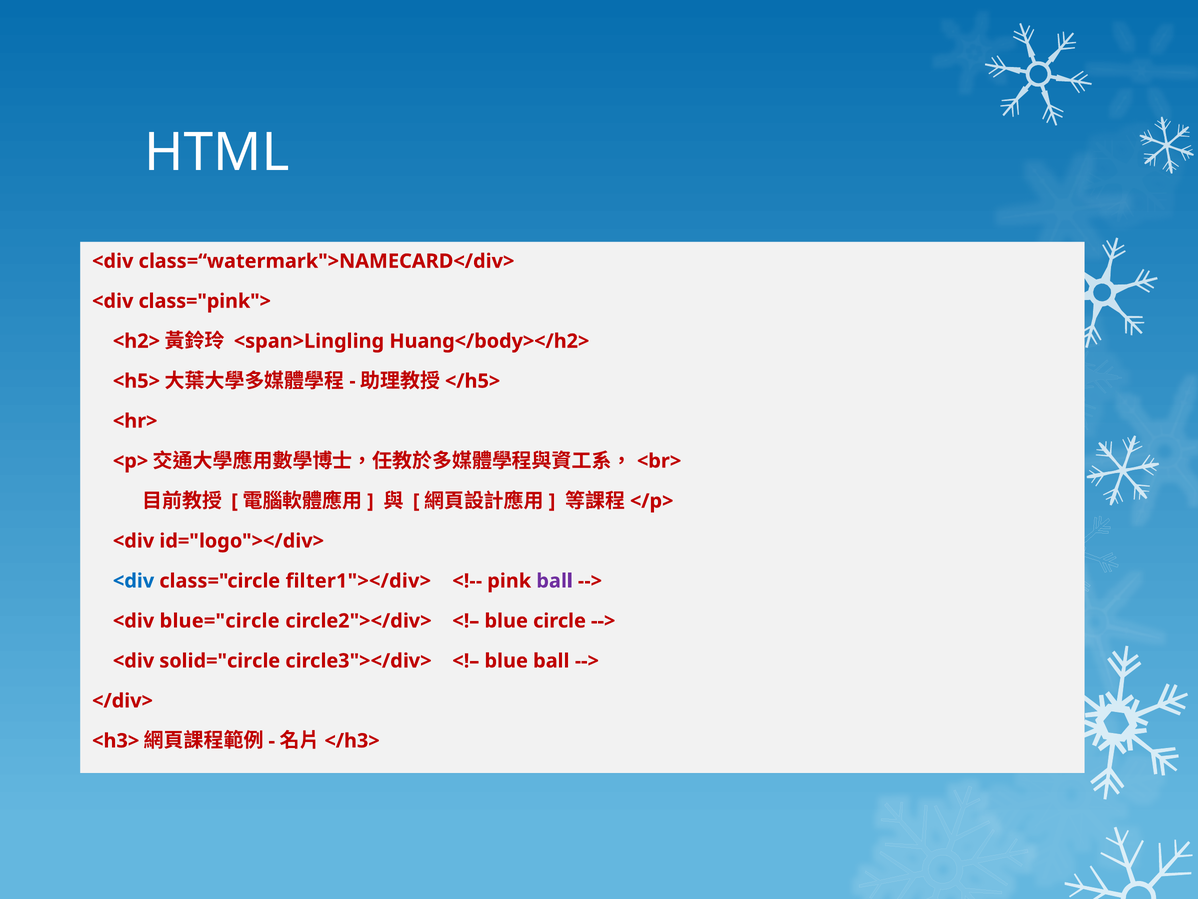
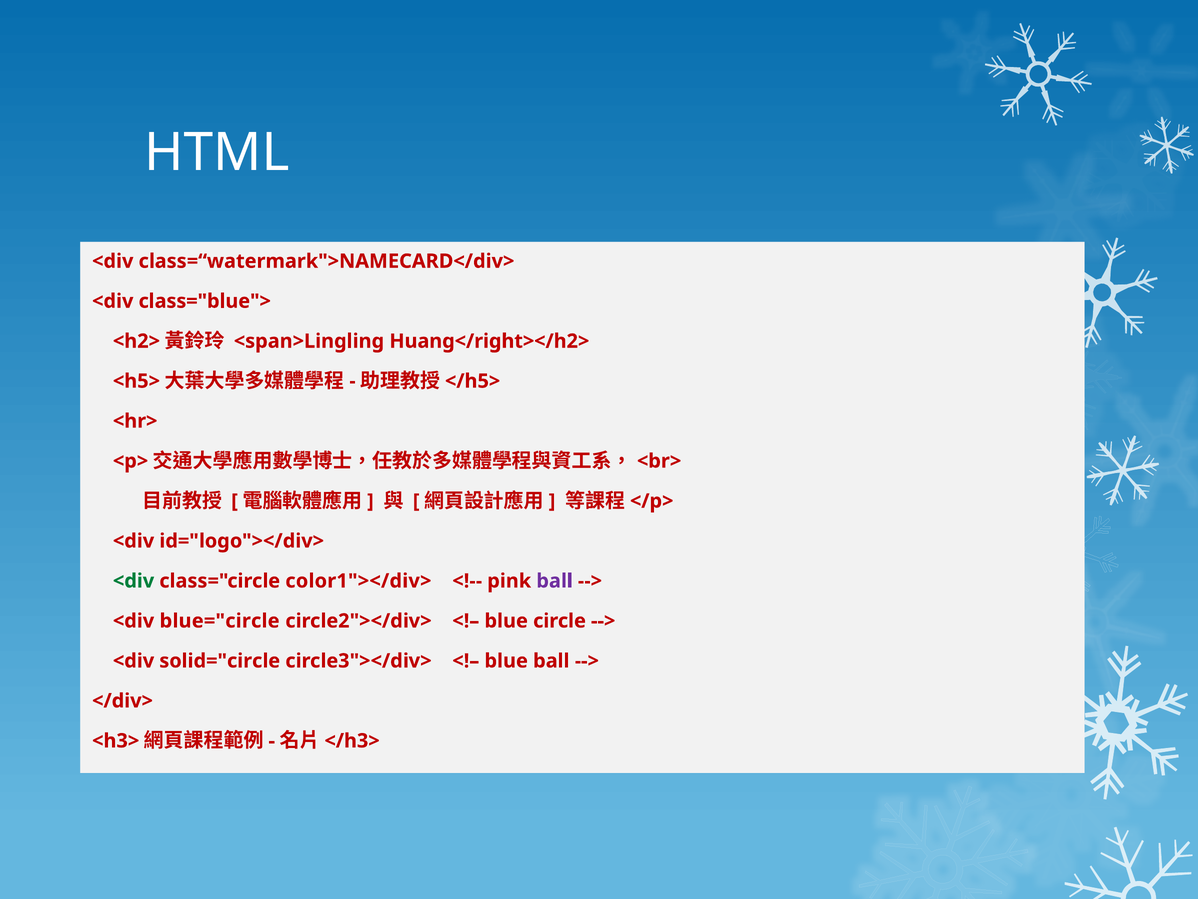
class="pink">: class="pink"> -> class="blue">
Huang</body></h2>: Huang</body></h2> -> Huang</right></h2>
<div at (134, 581) colour: blue -> green
filter1"></div>: filter1"></div> -> color1"></div>
